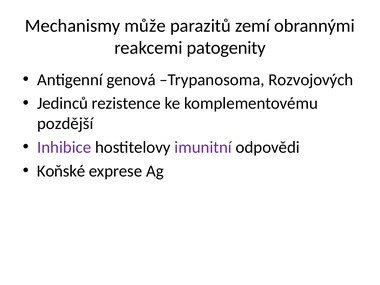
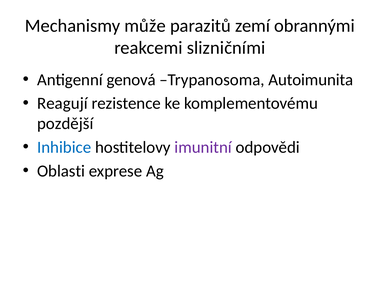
patogenity: patogenity -> slizničními
Rozvojových: Rozvojových -> Autoimunita
Jedinců: Jedinců -> Reagují
Inhibice colour: purple -> blue
Koňské: Koňské -> Oblasti
